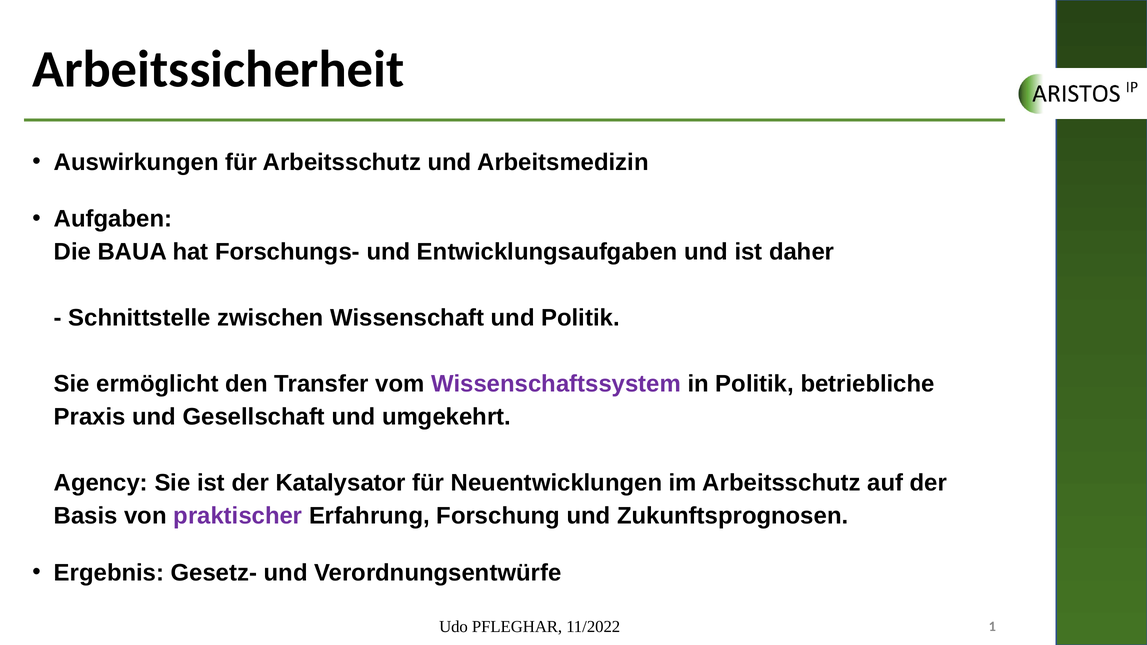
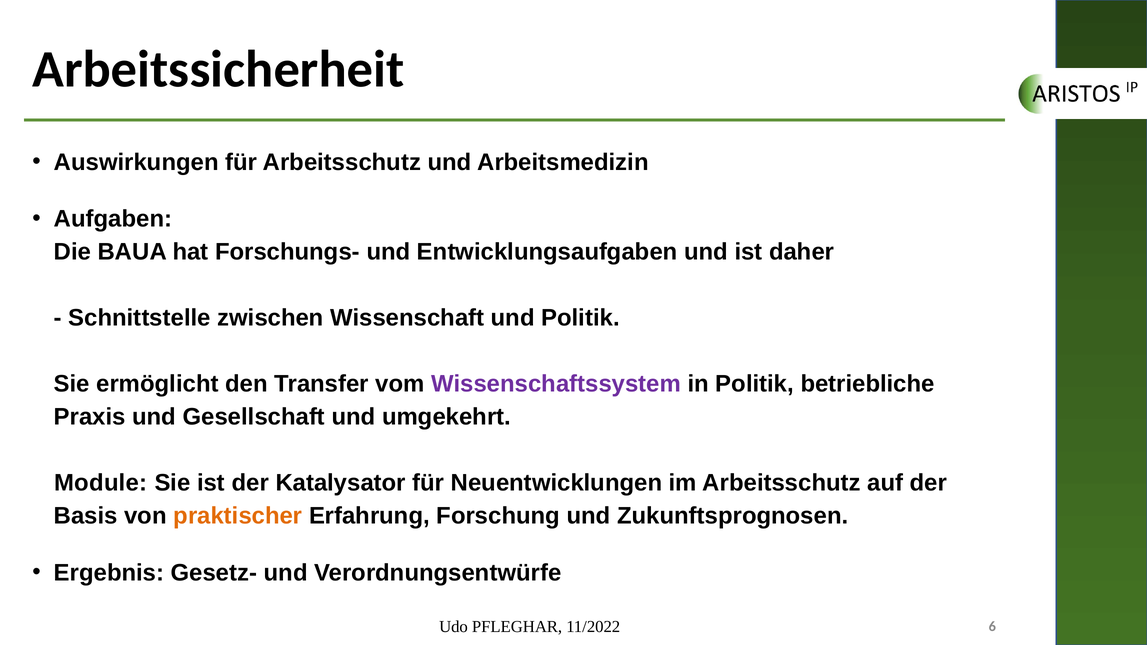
Agency: Agency -> Module
praktischer colour: purple -> orange
1: 1 -> 6
